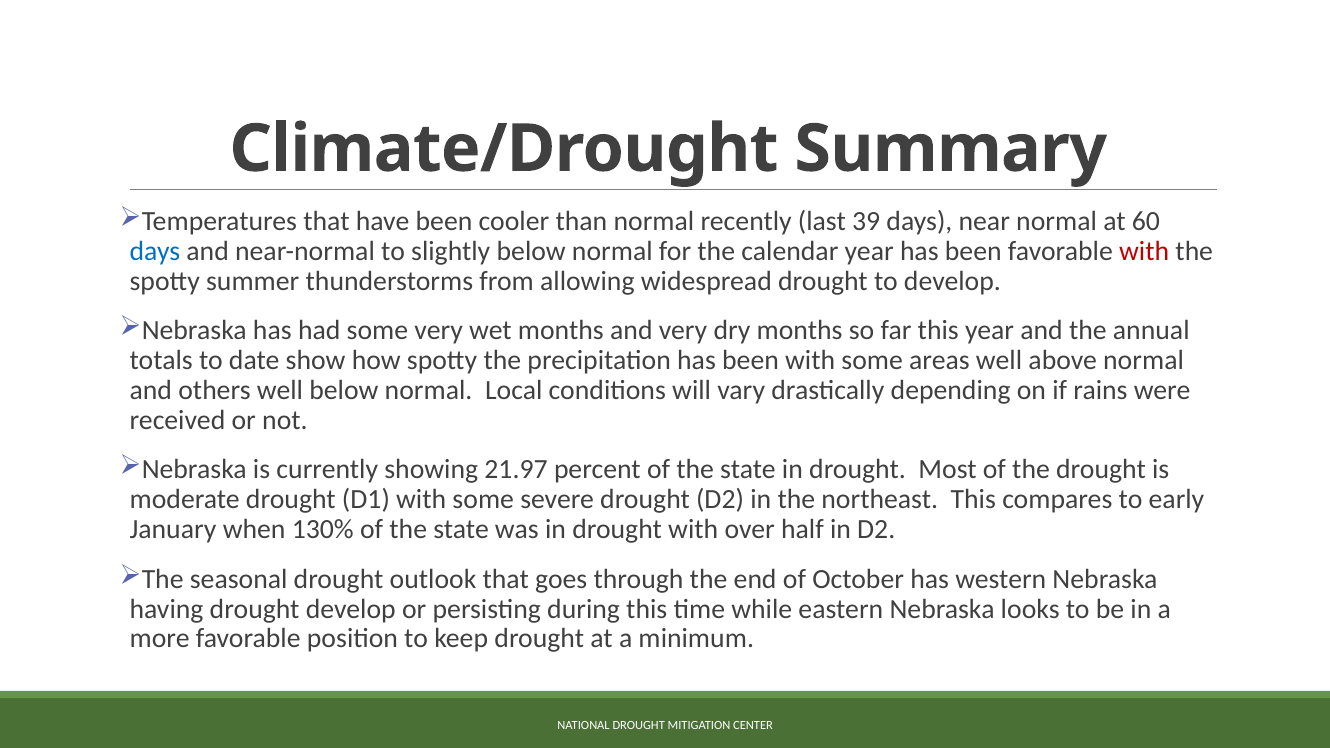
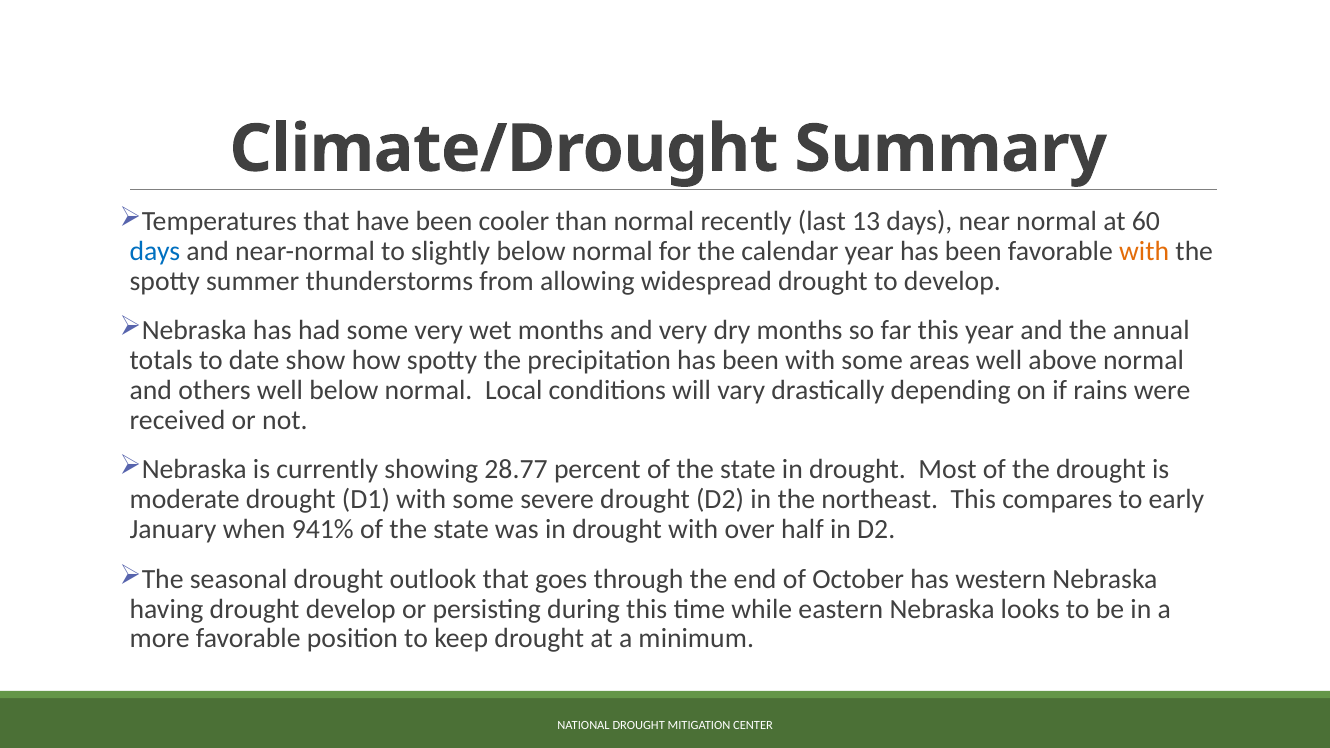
39: 39 -> 13
with at (1144, 251) colour: red -> orange
21.97: 21.97 -> 28.77
130%: 130% -> 941%
